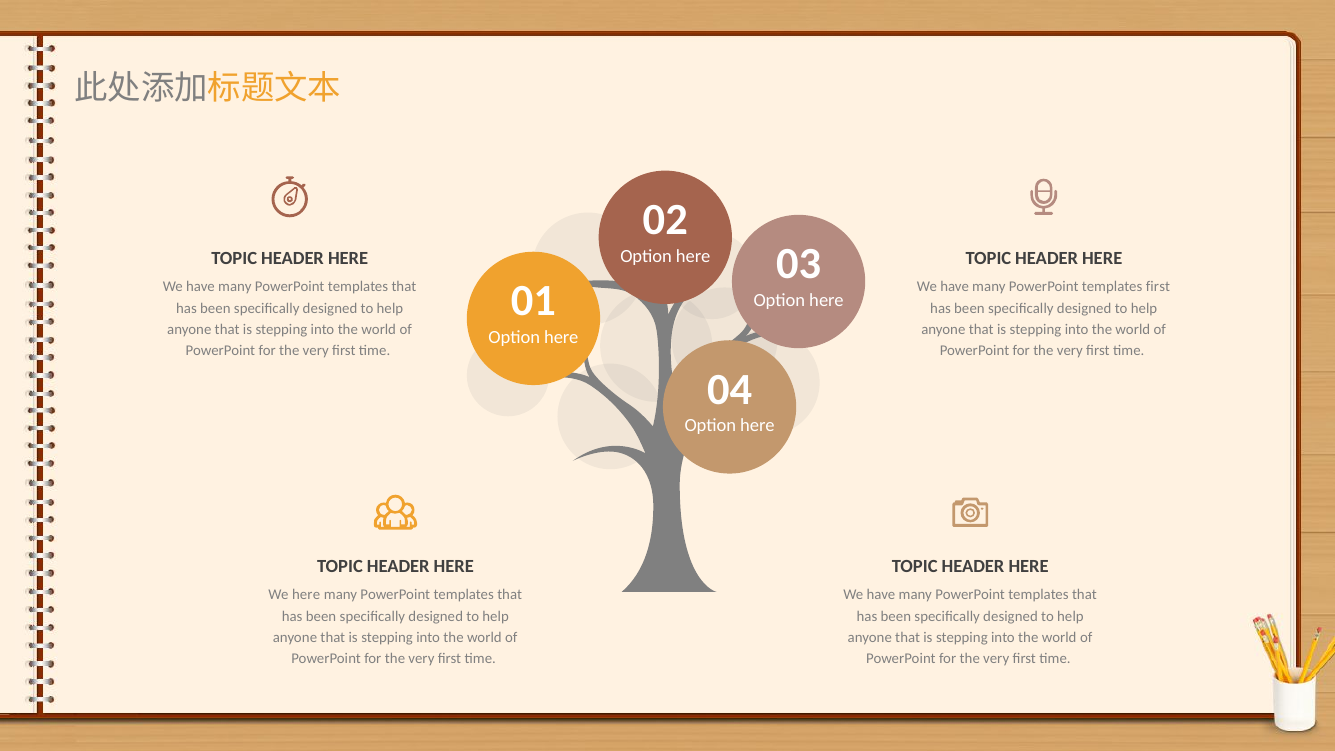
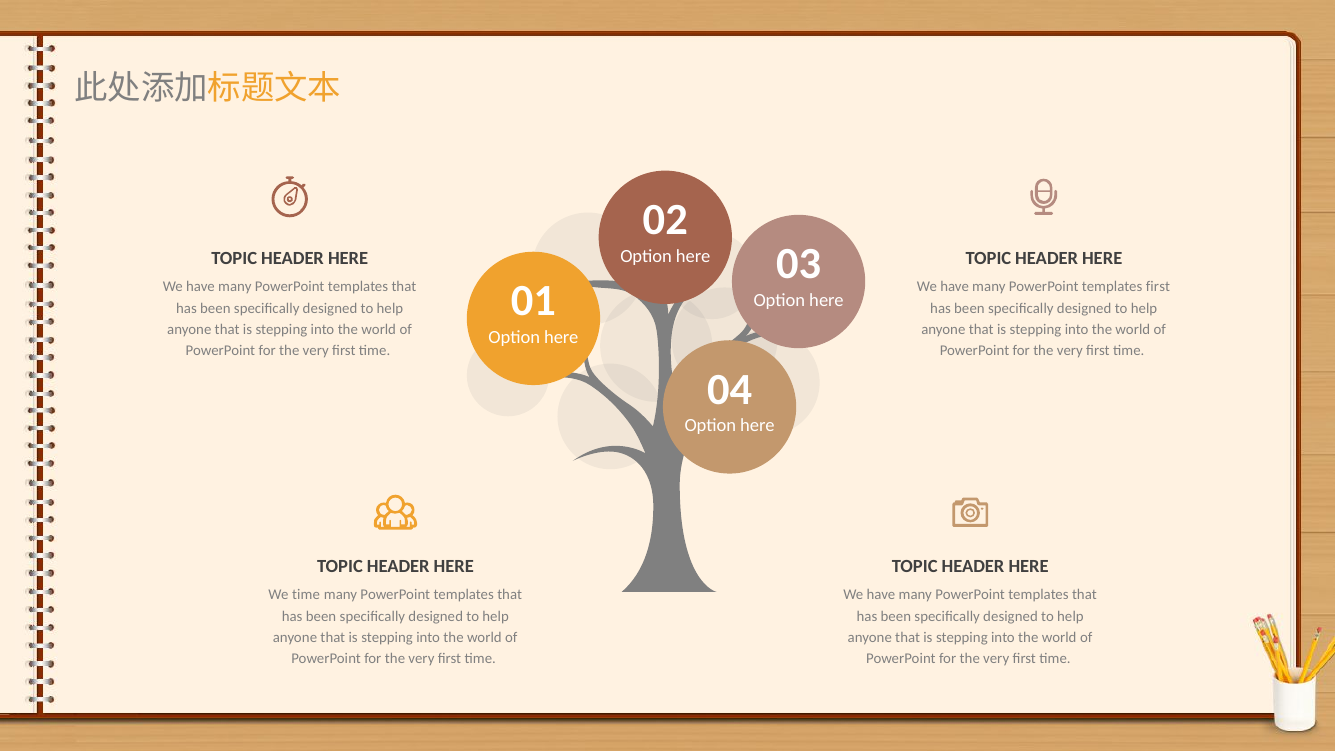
We here: here -> time
